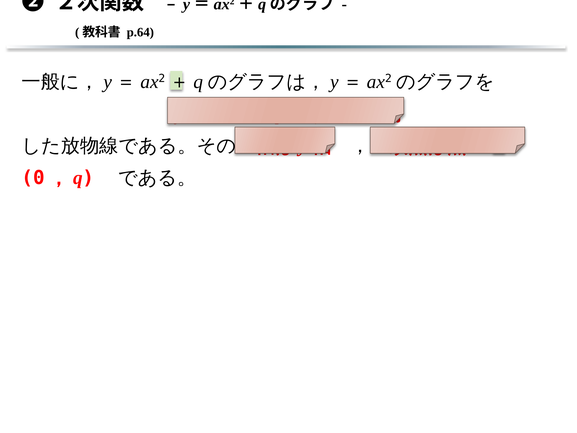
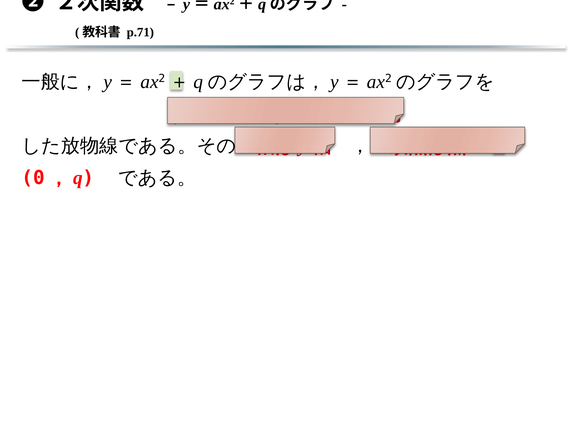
p.64: p.64 -> p.71
